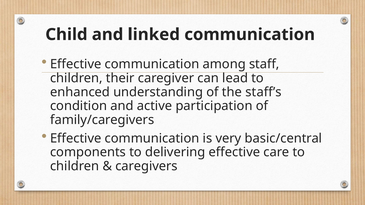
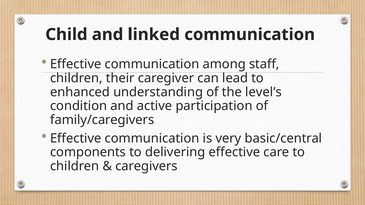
staff’s: staff’s -> level’s
